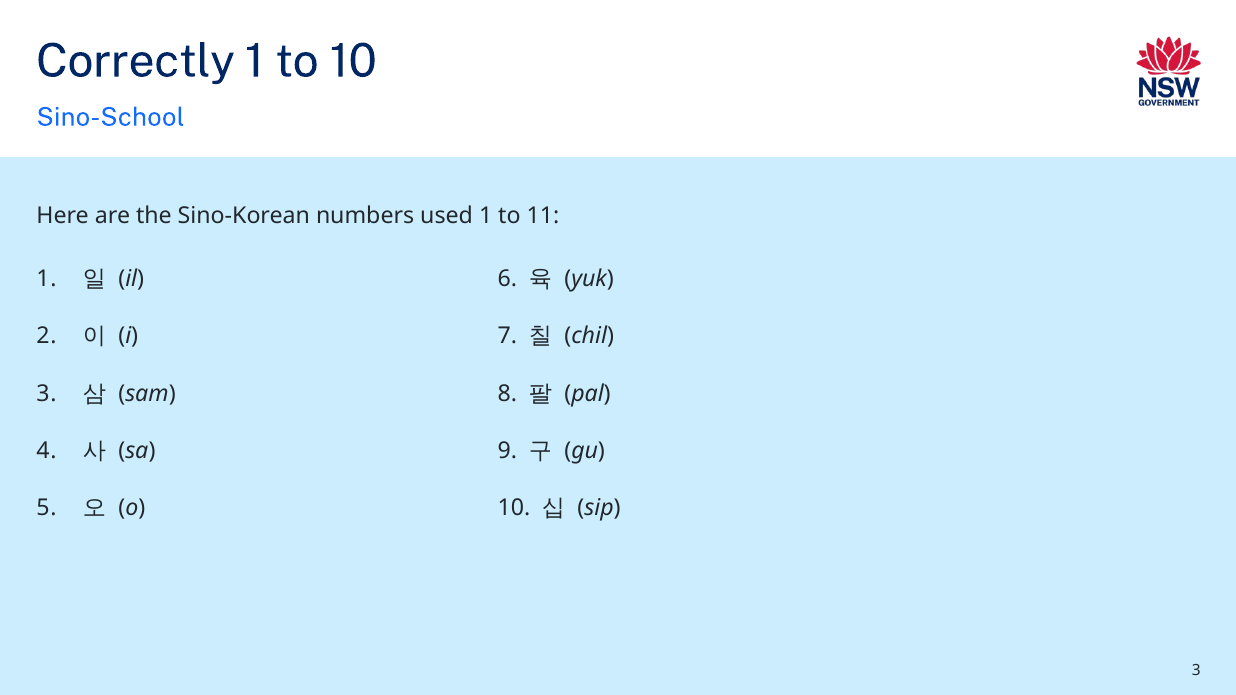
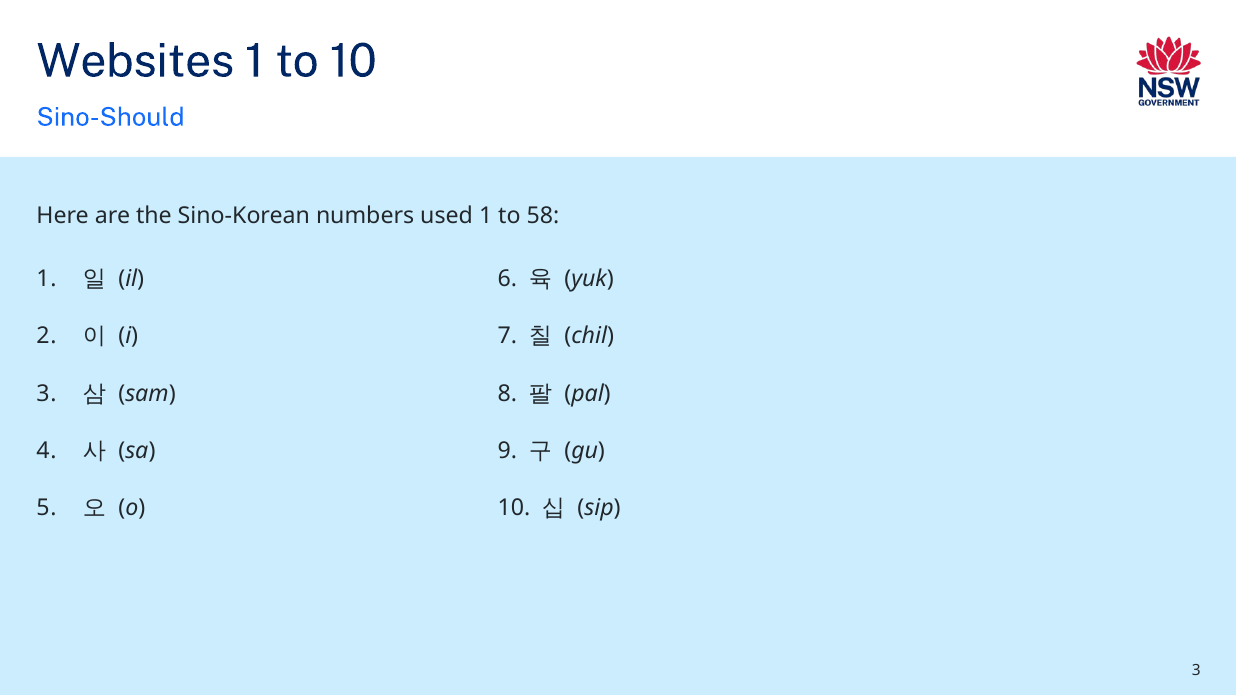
Correctly: Correctly -> Websites
Sino-School: Sino-School -> Sino-Should
11: 11 -> 58
